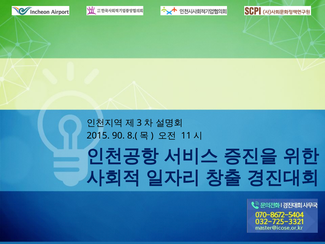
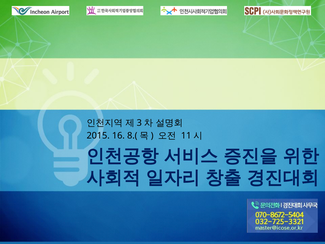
90: 90 -> 16
